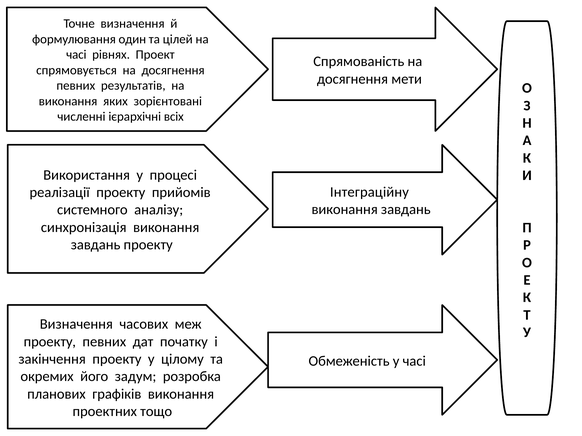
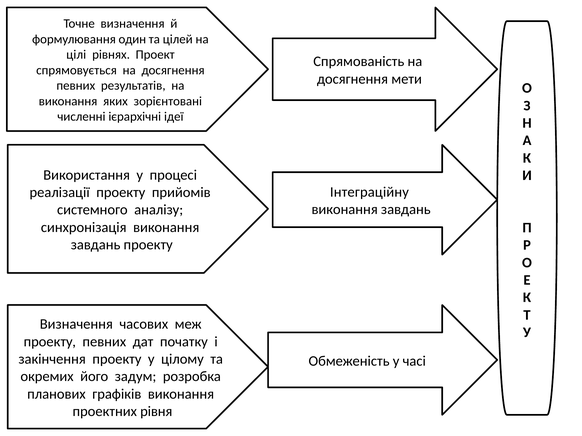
часі at (76, 55): часі -> цілі
всіх: всіх -> ідеї
тощо: тощо -> рівня
